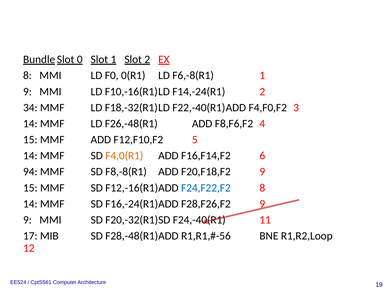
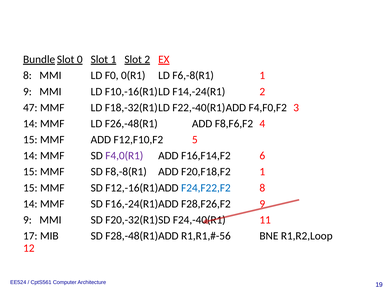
34: 34 -> 47
F4,0(R1 colour: orange -> purple
94 at (30, 171): 94 -> 15
F20,F18,F2 9: 9 -> 1
